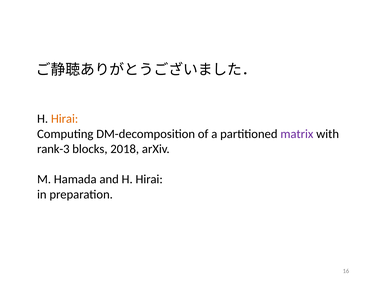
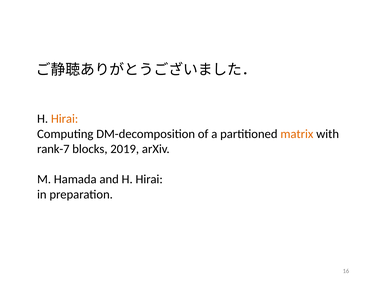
matrix colour: purple -> orange
rank-3: rank-3 -> rank-7
2018: 2018 -> 2019
